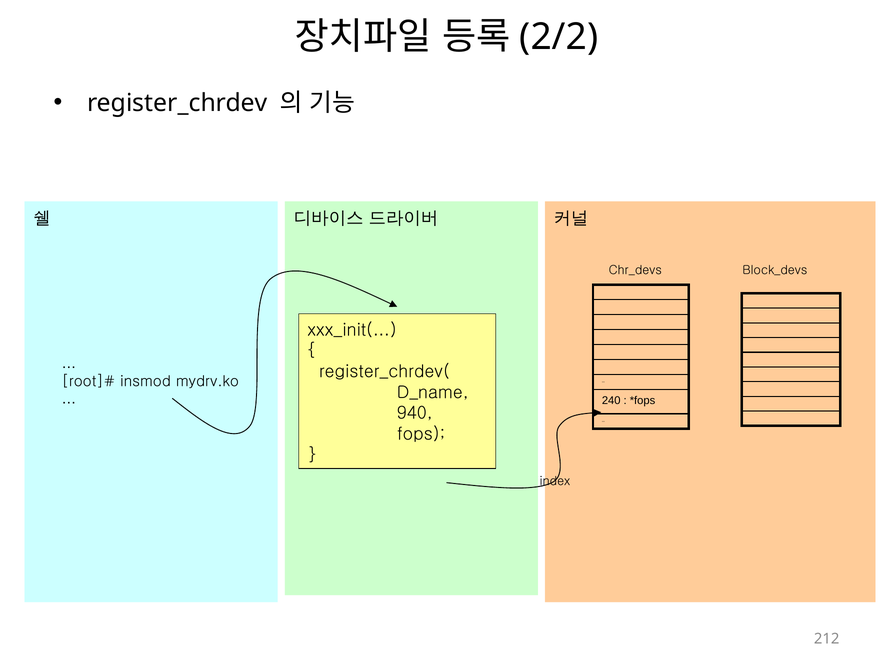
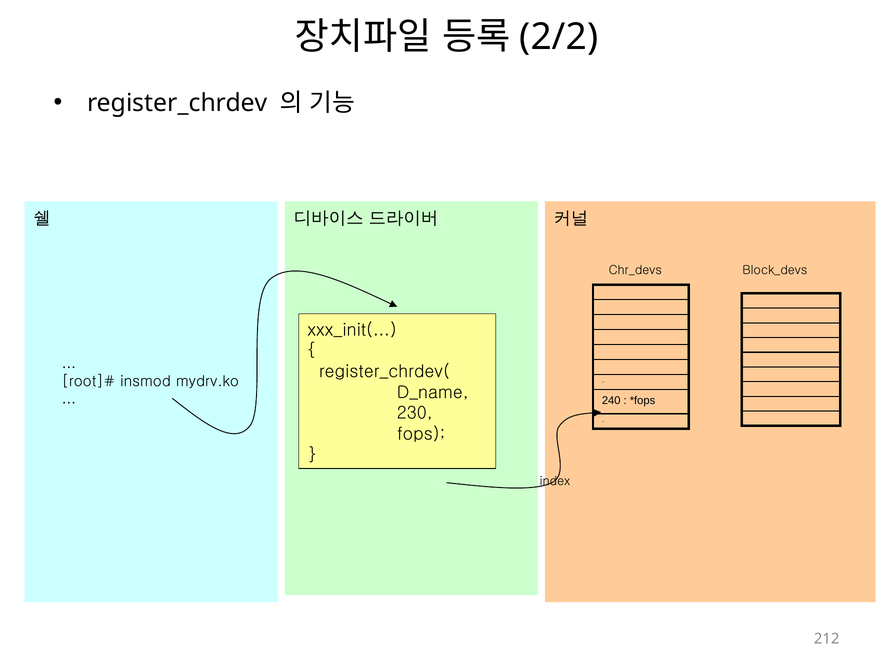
940: 940 -> 230
